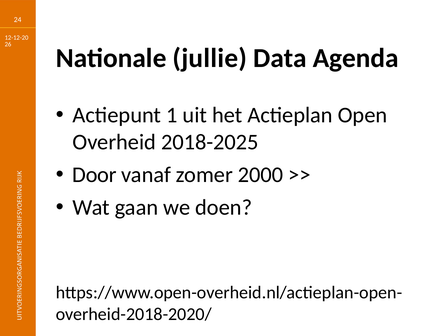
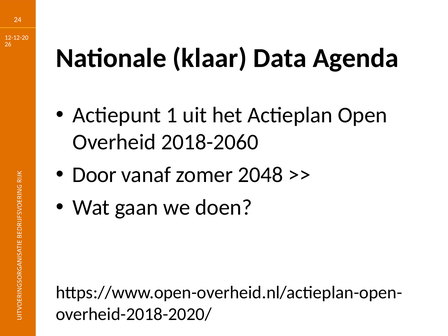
jullie: jullie -> klaar
2018-2025: 2018-2025 -> 2018-2060
2000: 2000 -> 2048
